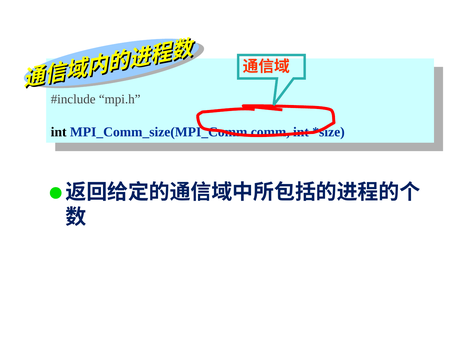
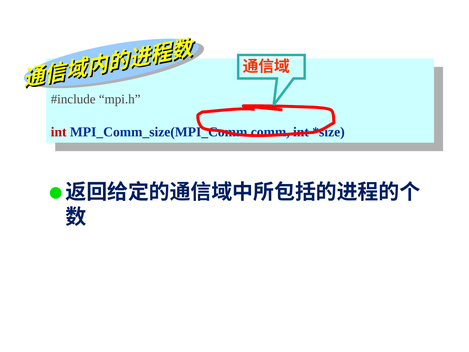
int at (59, 132) colour: black -> red
